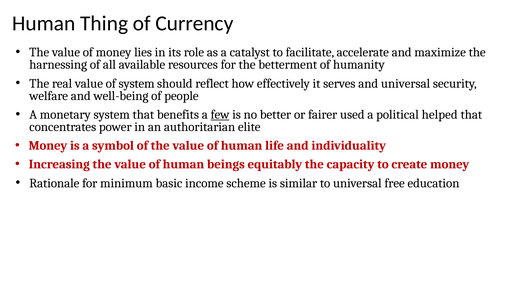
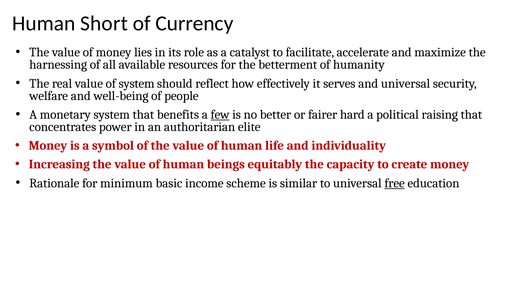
Thing: Thing -> Short
used: used -> hard
helped: helped -> raising
free underline: none -> present
